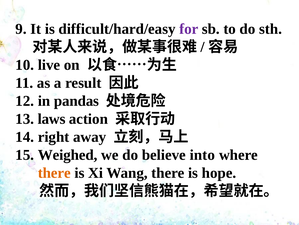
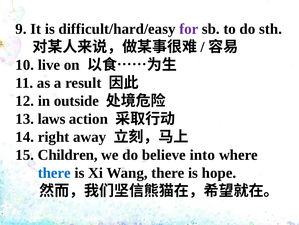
pandas: pandas -> outside
Weighed: Weighed -> Children
there at (54, 172) colour: orange -> blue
